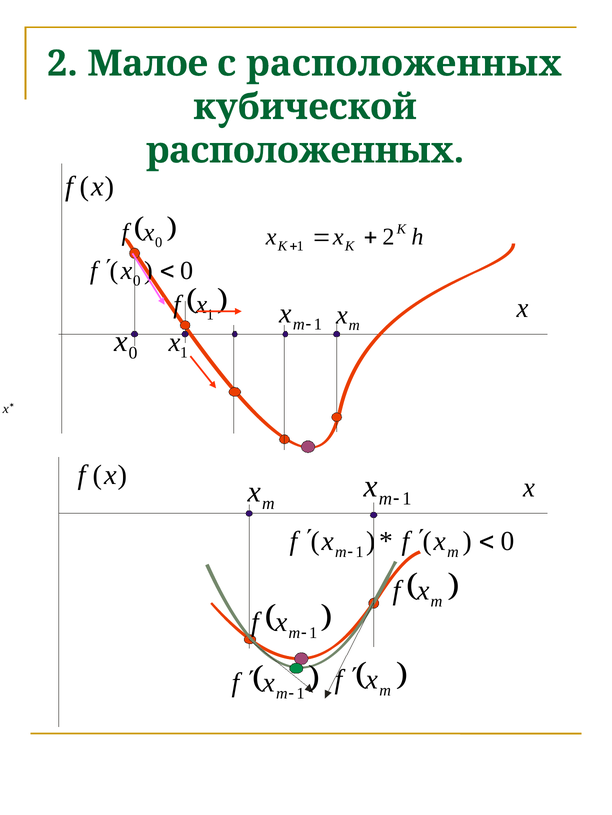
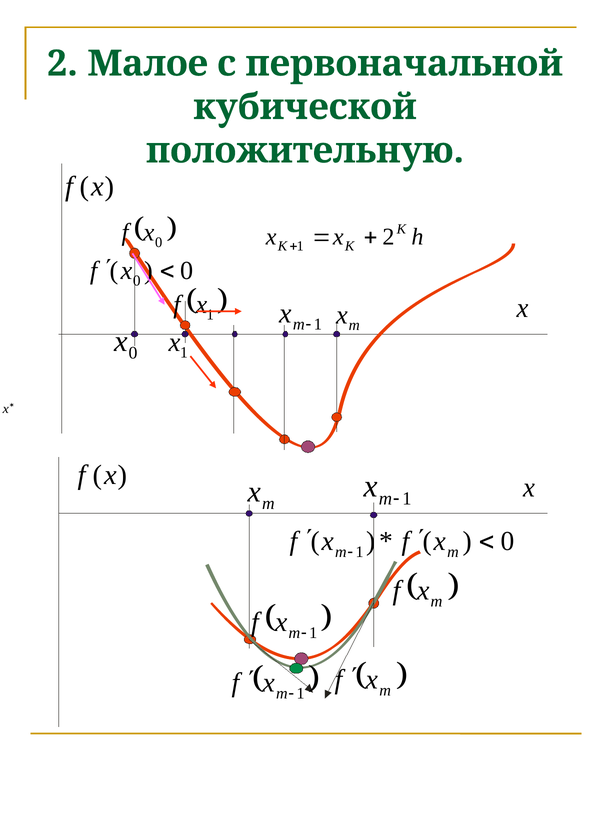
с расположенных: расположенных -> первоначальной
расположенных at (305, 151): расположенных -> положительную
